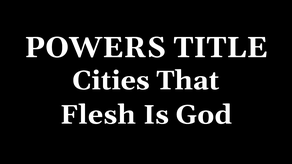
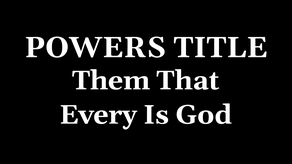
Cities: Cities -> Them
Flesh: Flesh -> Every
